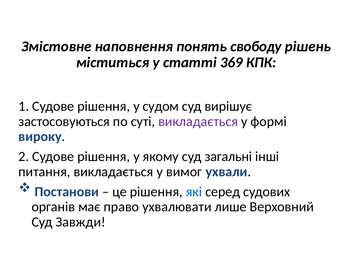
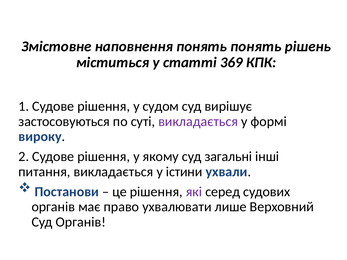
понять свободу: свободу -> понять
вимог: вимог -> істини
які colour: blue -> purple
Суд Завжди: Завжди -> Органів
